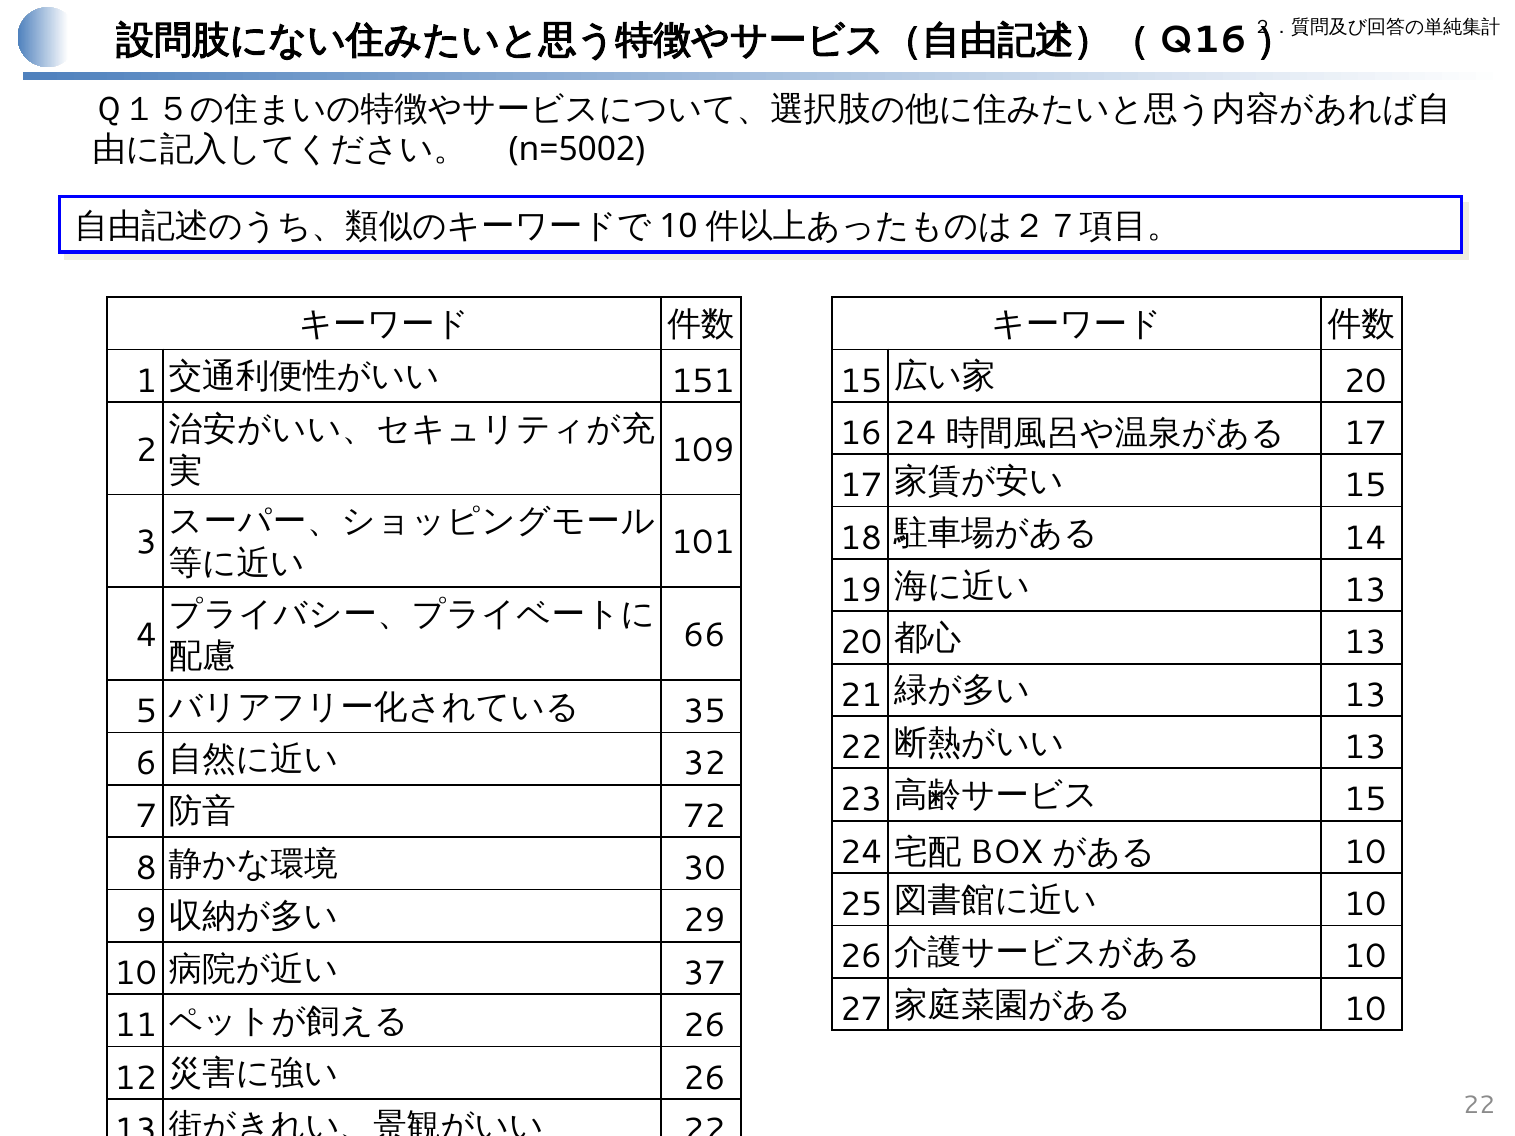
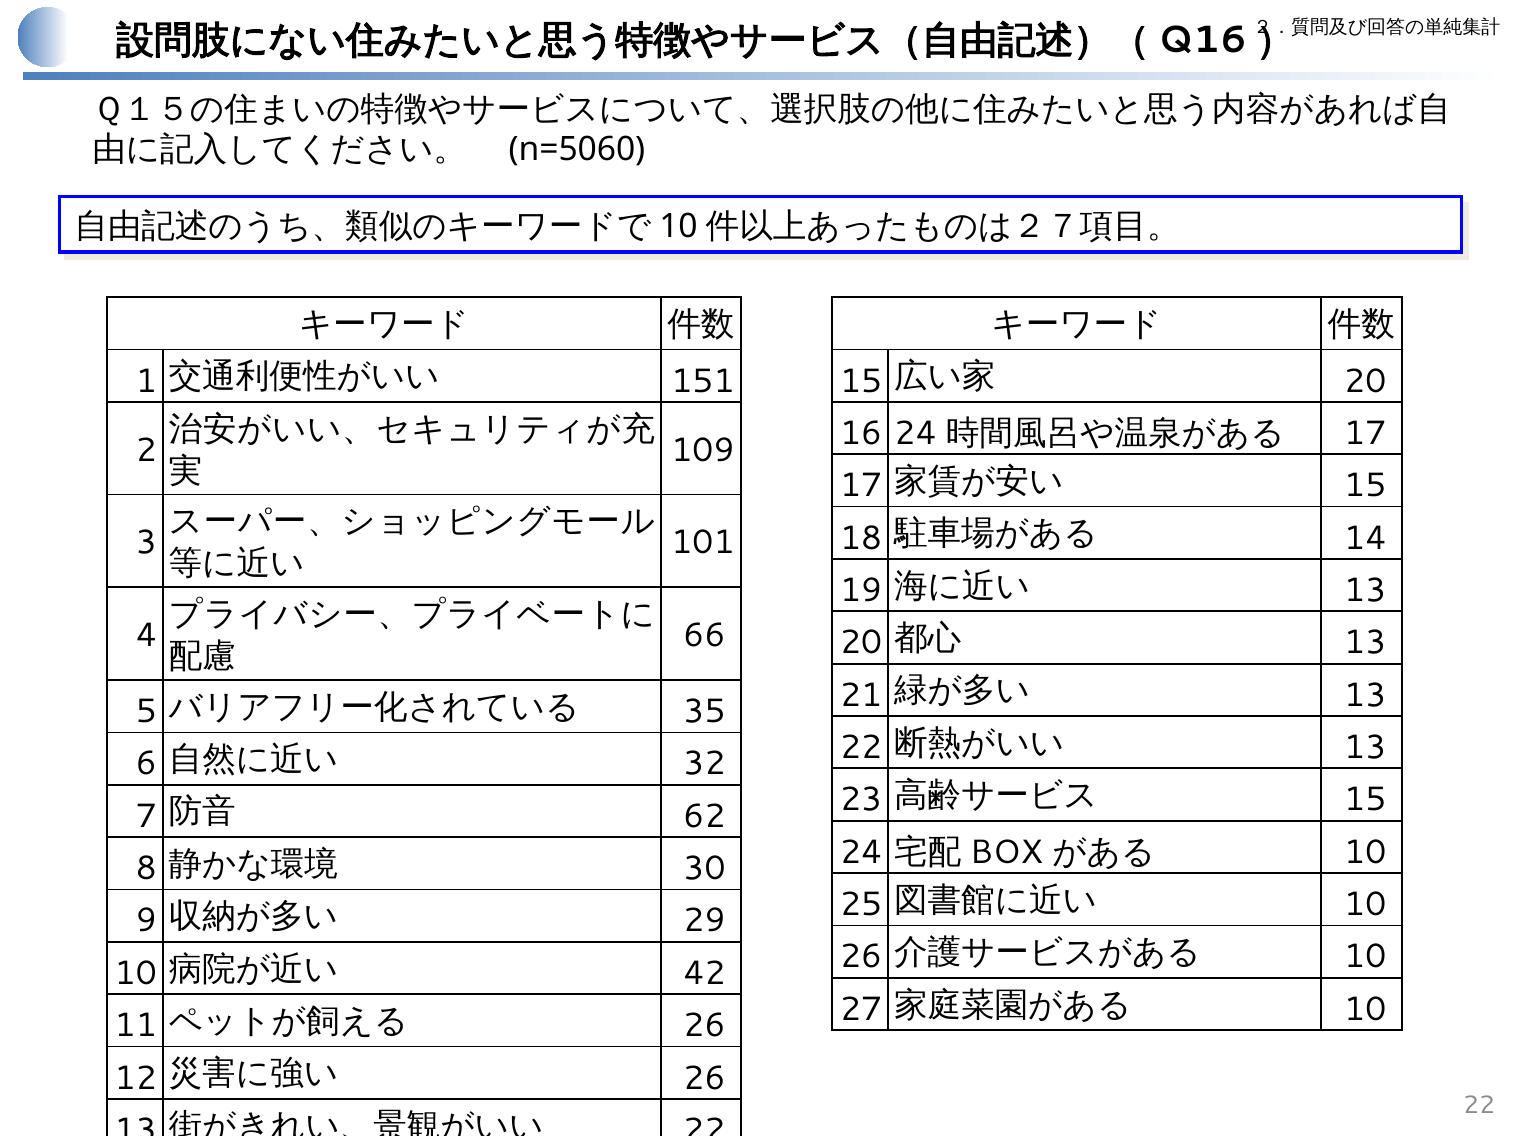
n=5002: n=5002 -> n=5060
72: 72 -> 62
37: 37 -> 42
